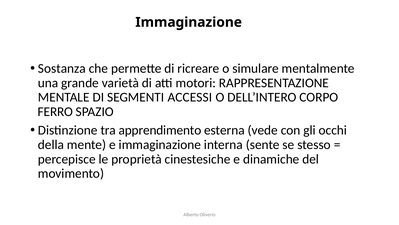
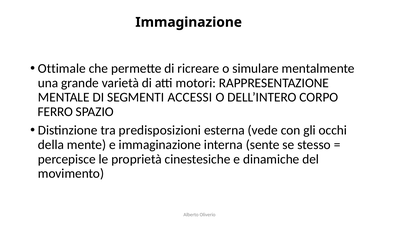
Sostanza: Sostanza -> Ottimale
apprendimento: apprendimento -> predisposizioni
